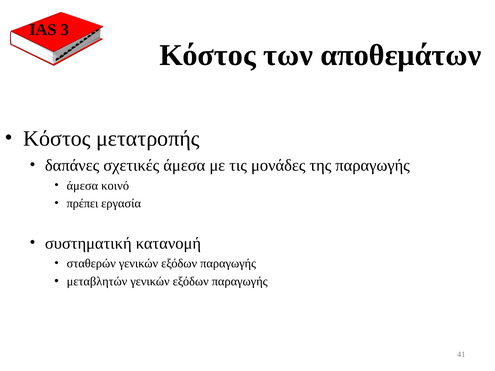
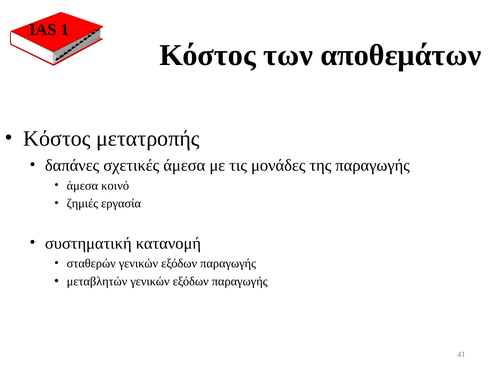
3: 3 -> 1
πρέπει: πρέπει -> ζημιές
